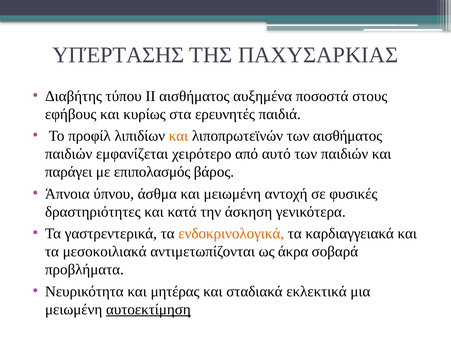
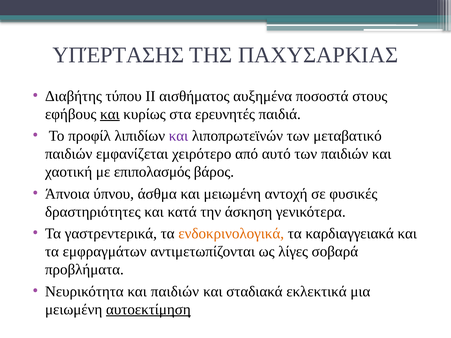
και at (110, 114) underline: none -> present
και at (179, 136) colour: orange -> purple
των αισθήματος: αισθήματος -> μεταβατικό
παράγει: παράγει -> χαοτική
μεσοκοιλιακά: μεσοκοιλιακά -> εμφραγμάτων
άκρα: άκρα -> λίγες
και μητέρας: μητέρας -> παιδιών
